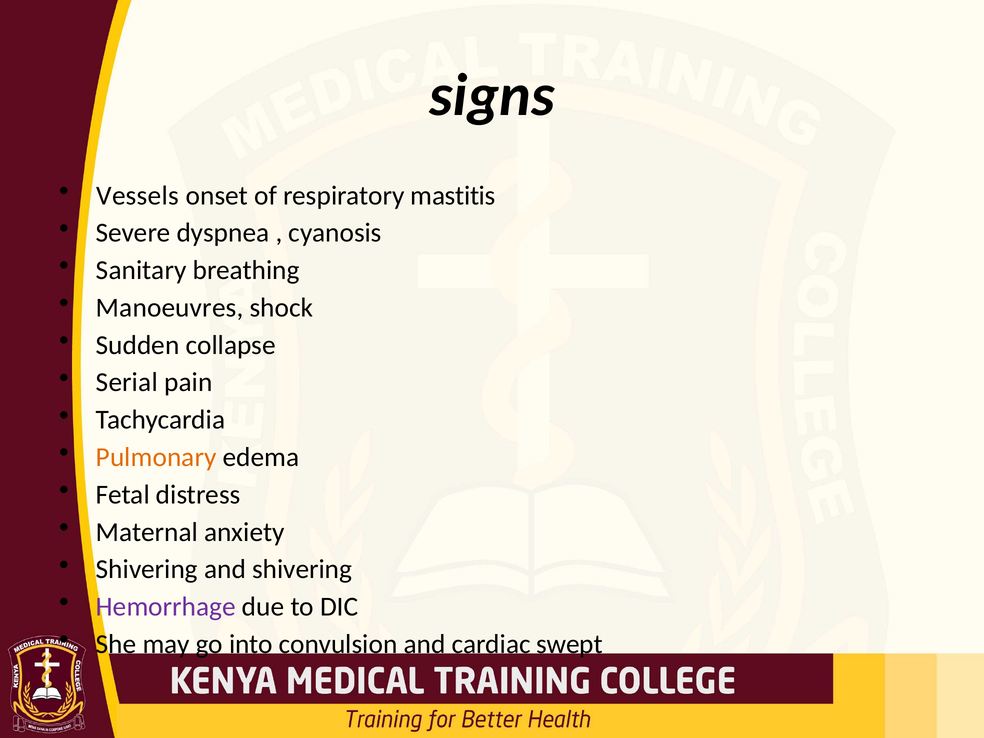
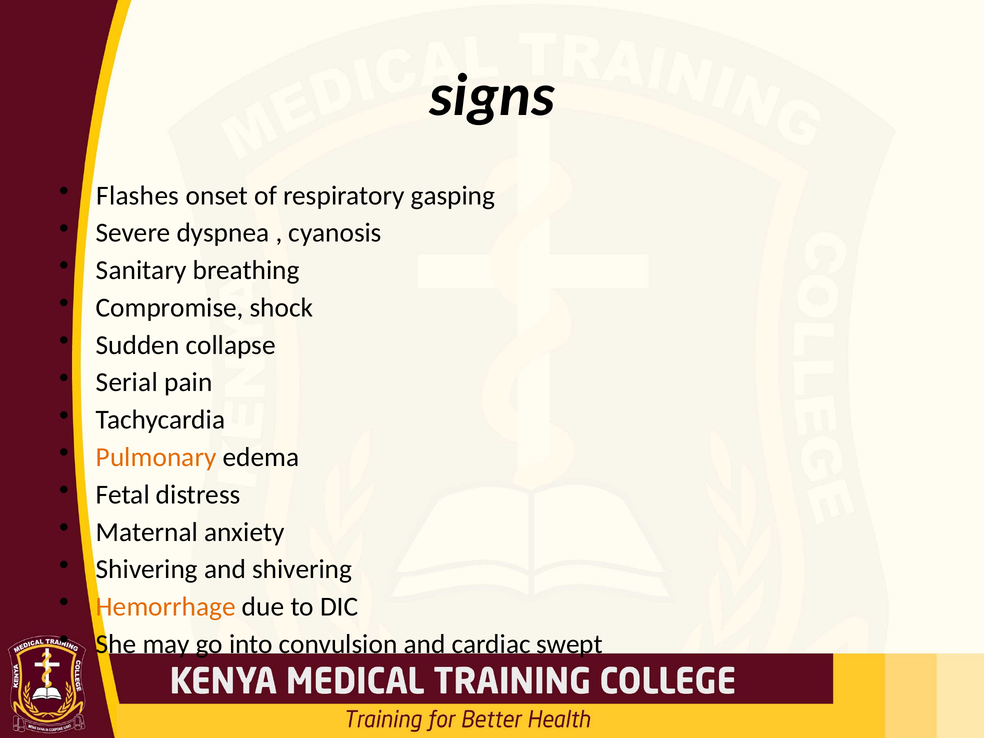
Vessels: Vessels -> Flashes
mastitis: mastitis -> gasping
Manoeuvres: Manoeuvres -> Compromise
Hemorrhage colour: purple -> orange
